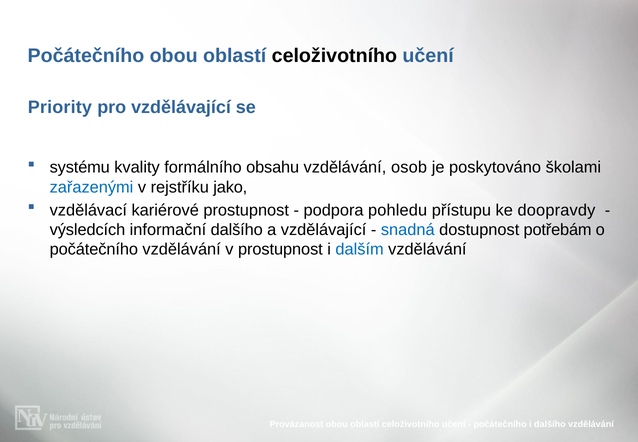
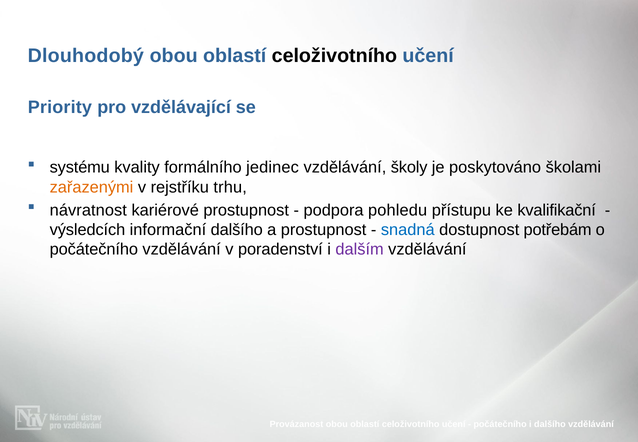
Počátečního at (86, 56): Počátečního -> Dlouhodobý
obsahu: obsahu -> jedinec
osob: osob -> školy
zařazenými colour: blue -> orange
jako: jako -> trhu
vzdělávací: vzdělávací -> návratnost
doopravdy: doopravdy -> kvalifikační
a vzdělávající: vzdělávající -> prostupnost
v prostupnost: prostupnost -> poradenství
dalším colour: blue -> purple
